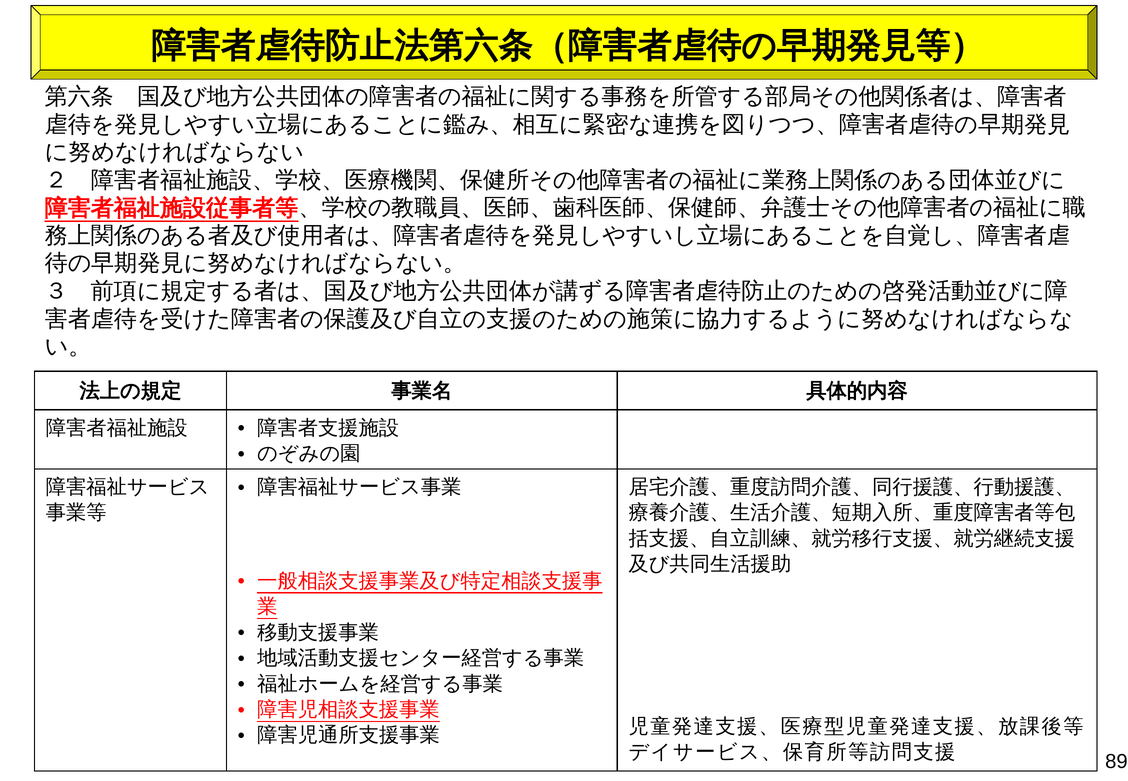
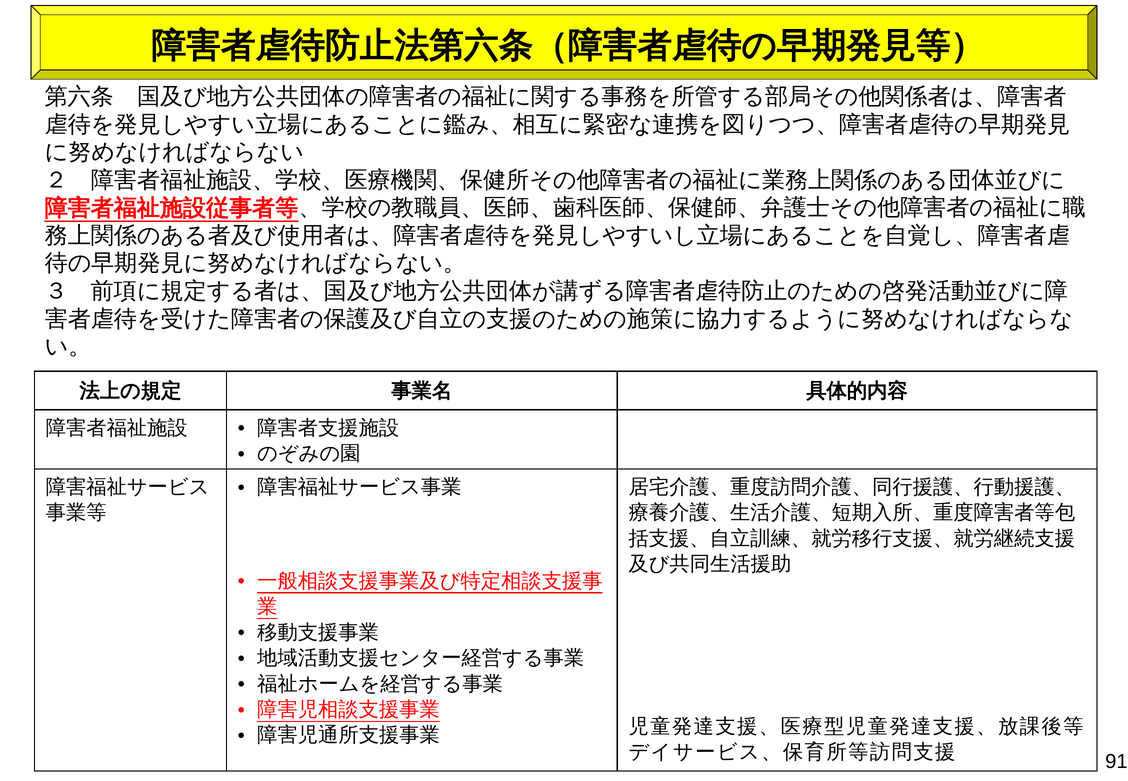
89: 89 -> 91
